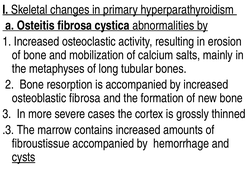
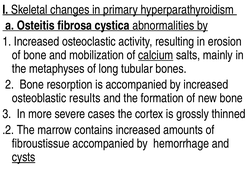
calcium underline: none -> present
osteoblastic fibrosa: fibrosa -> results
.3: .3 -> .2
